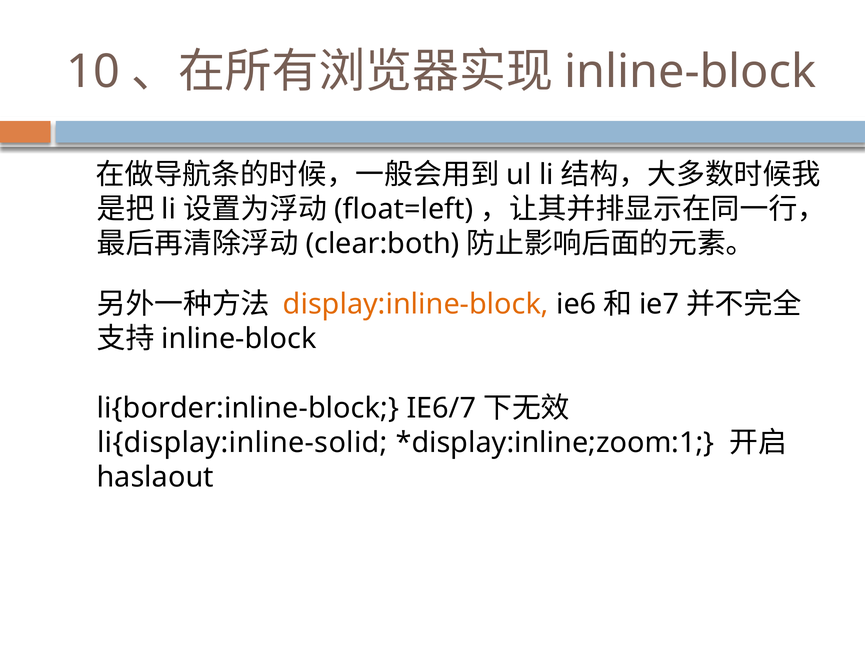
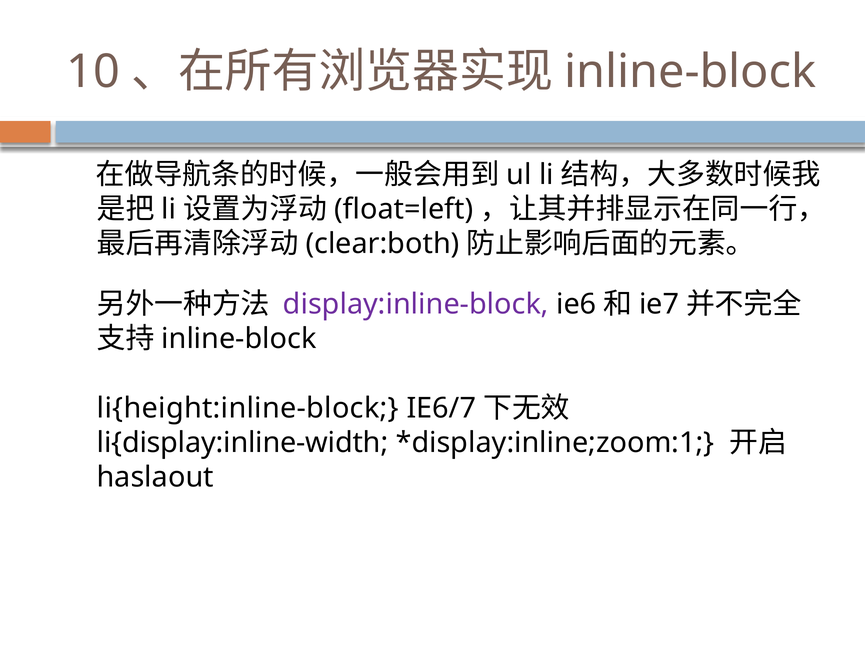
display:inline-block colour: orange -> purple
li{border:inline-block: li{border:inline-block -> li{height:inline-block
li{display:inline-solid: li{display:inline-solid -> li{display:inline-width
